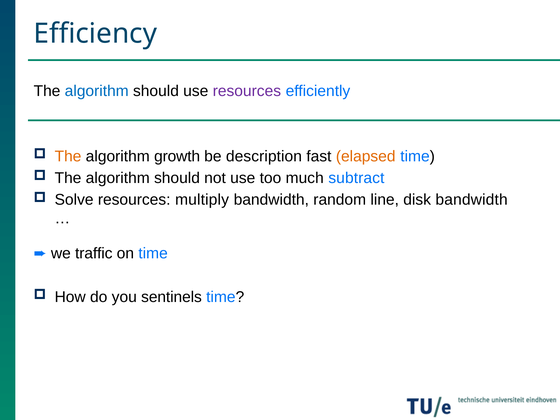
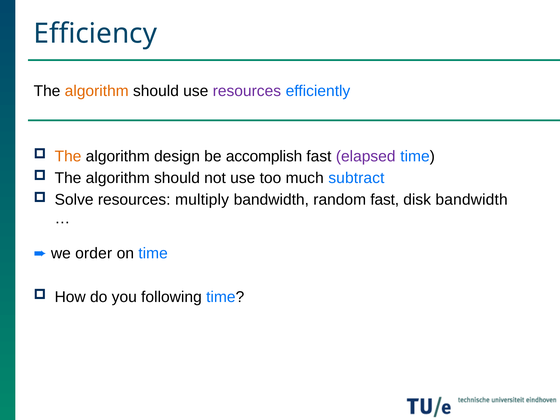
algorithm at (97, 91) colour: blue -> orange
growth: growth -> design
description: description -> accomplish
elapsed colour: orange -> purple
random line: line -> fast
traffic: traffic -> order
sentinels: sentinels -> following
